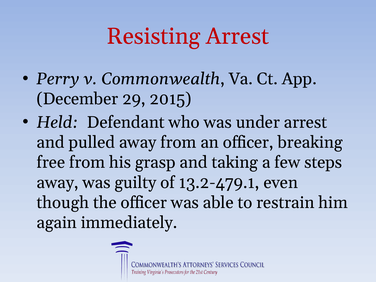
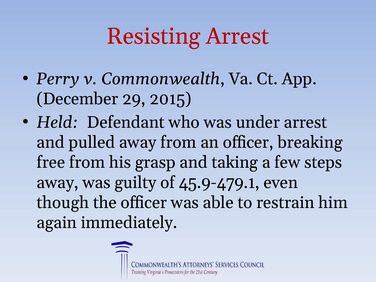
13.2-479.1: 13.2-479.1 -> 45.9-479.1
